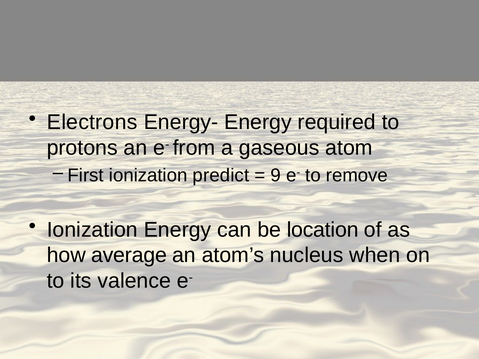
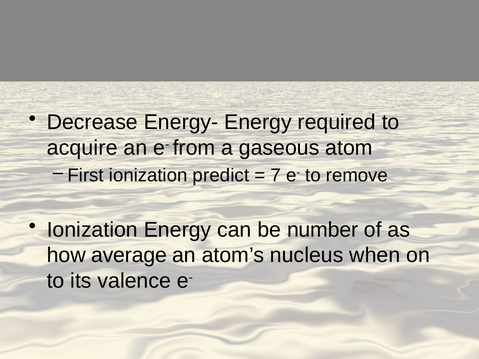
Electrons: Electrons -> Decrease
protons: protons -> acquire
9: 9 -> 7
location: location -> number
